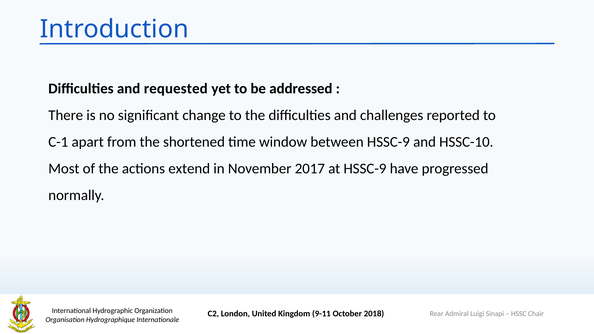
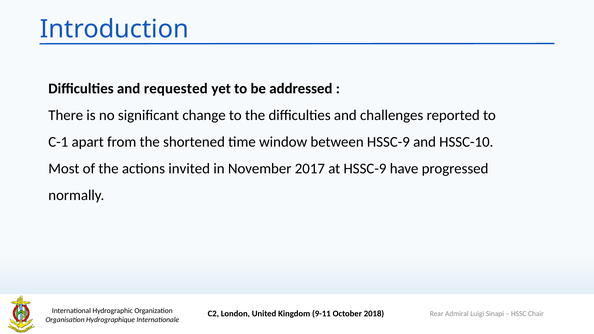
extend: extend -> invited
